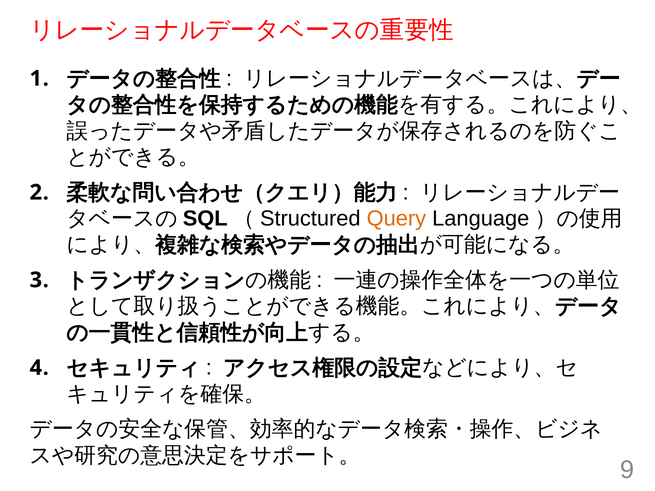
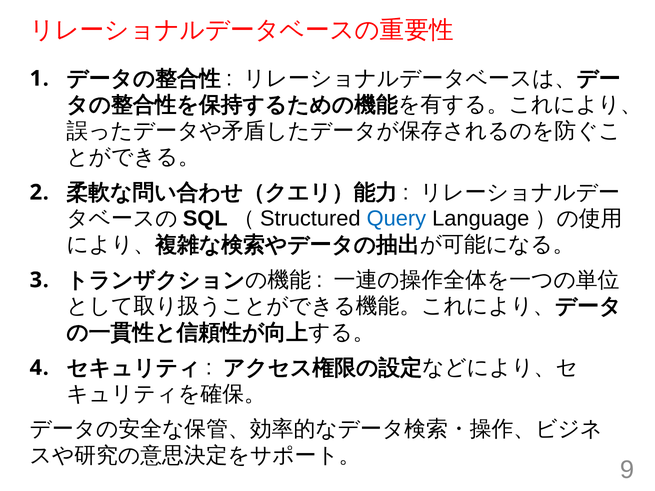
Query colour: orange -> blue
